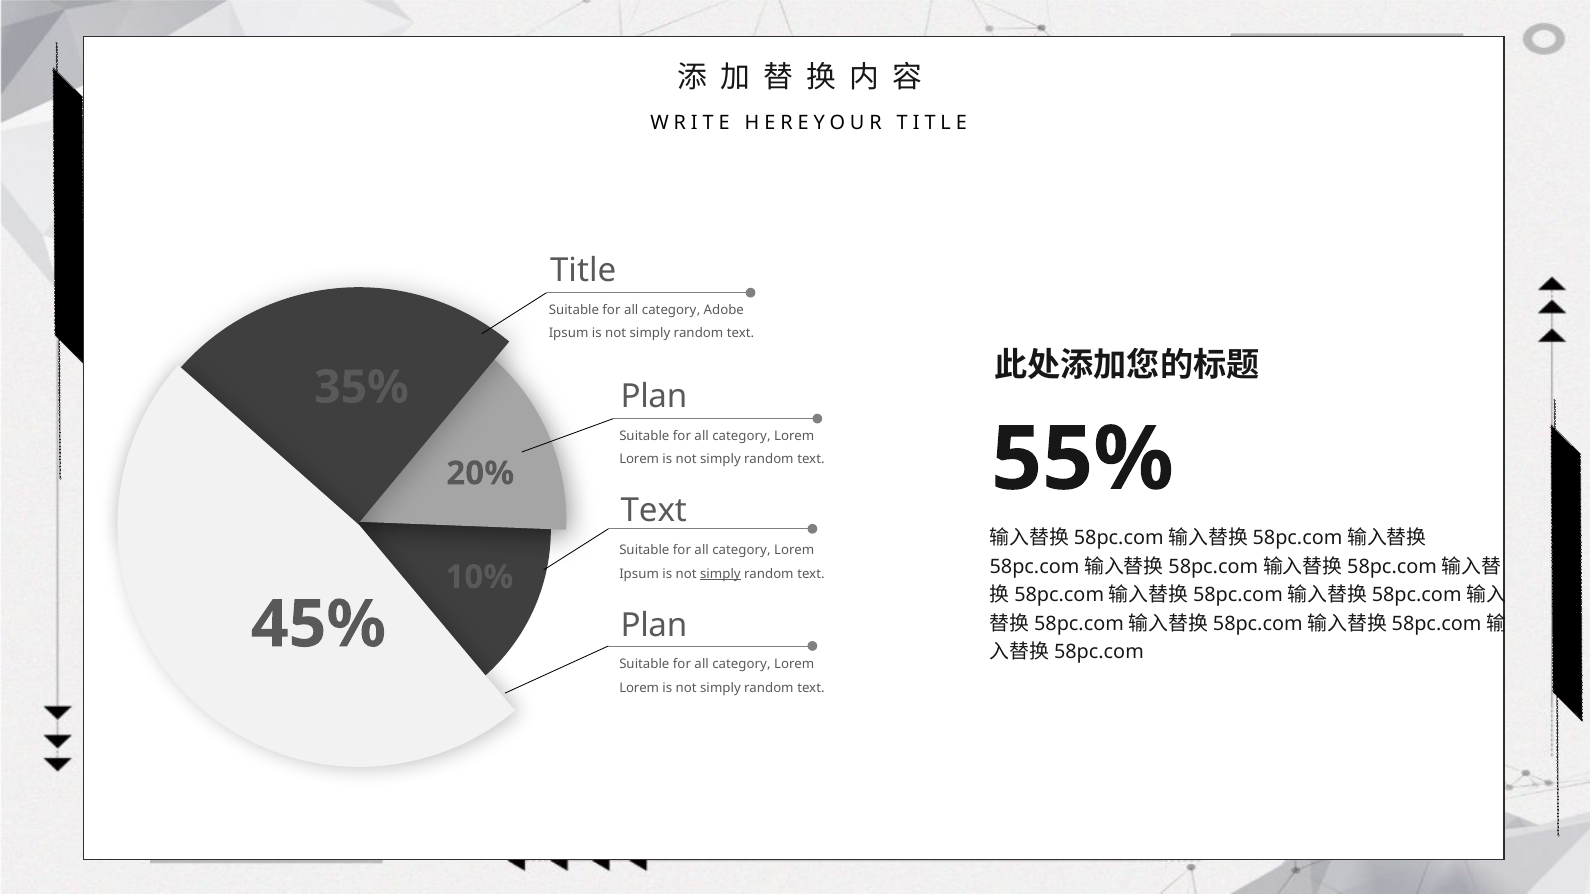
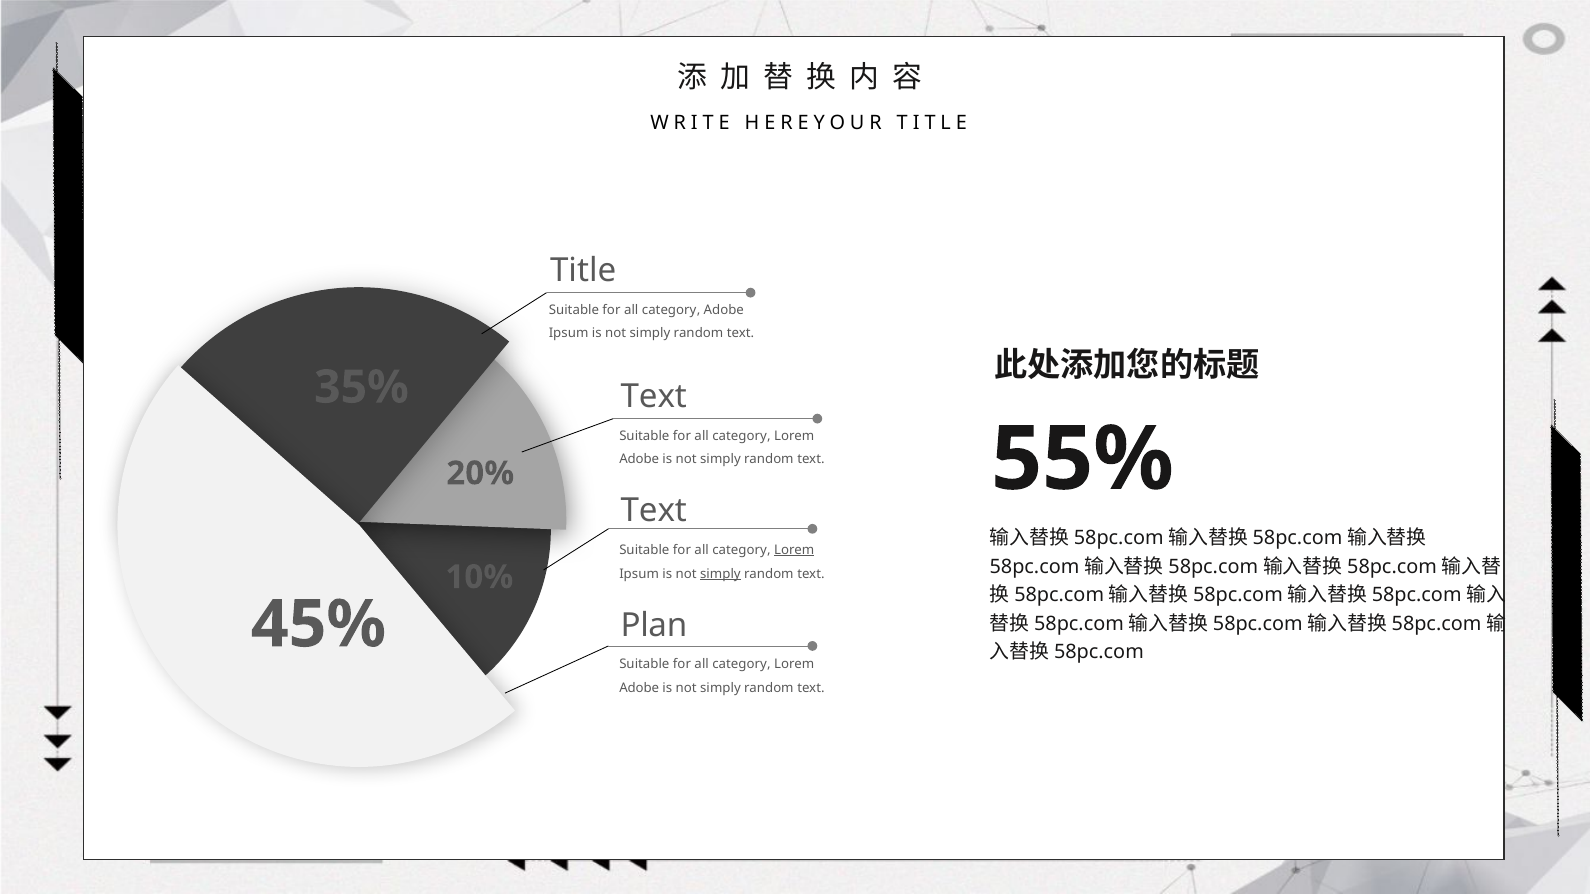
Plan at (654, 397): Plan -> Text
Lorem at (639, 460): Lorem -> Adobe
Lorem at (794, 550) underline: none -> present
Lorem at (639, 688): Lorem -> Adobe
